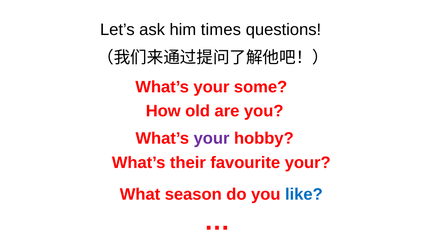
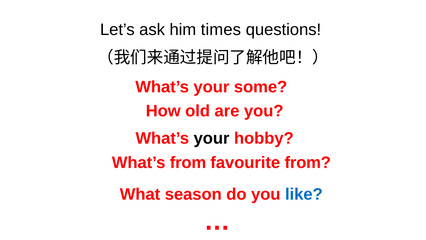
your at (212, 138) colour: purple -> black
What’s their: their -> from
favourite your: your -> from
